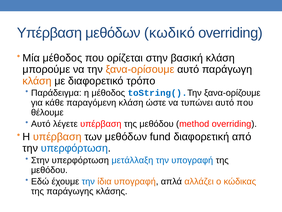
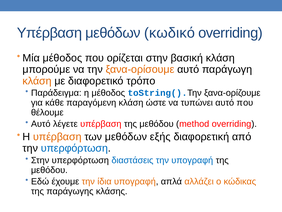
fund: fund -> εξής
μετάλλαξη: μετάλλαξη -> διαστάσεις
την at (88, 181) colour: blue -> orange
